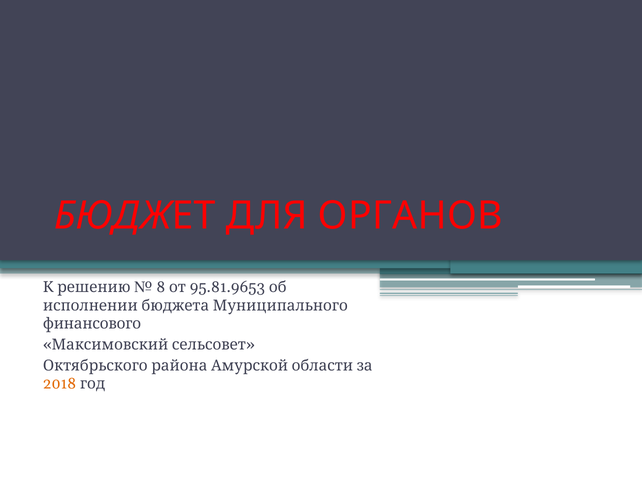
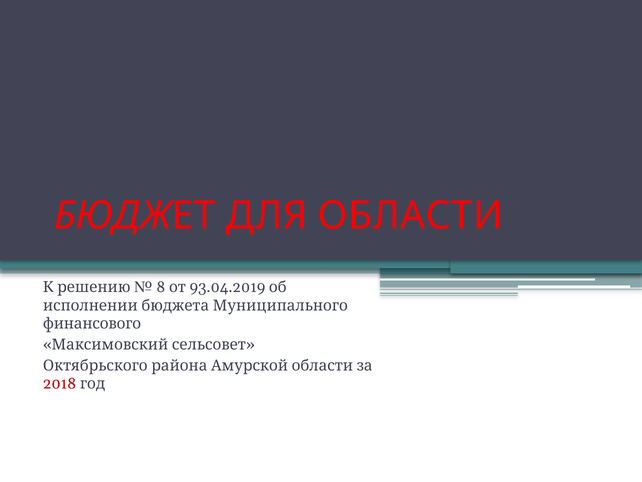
ОРГАНОВ: ОРГАНОВ -> ОБЛАСТИ
95.81.9653: 95.81.9653 -> 93.04.2019
2018 colour: orange -> red
